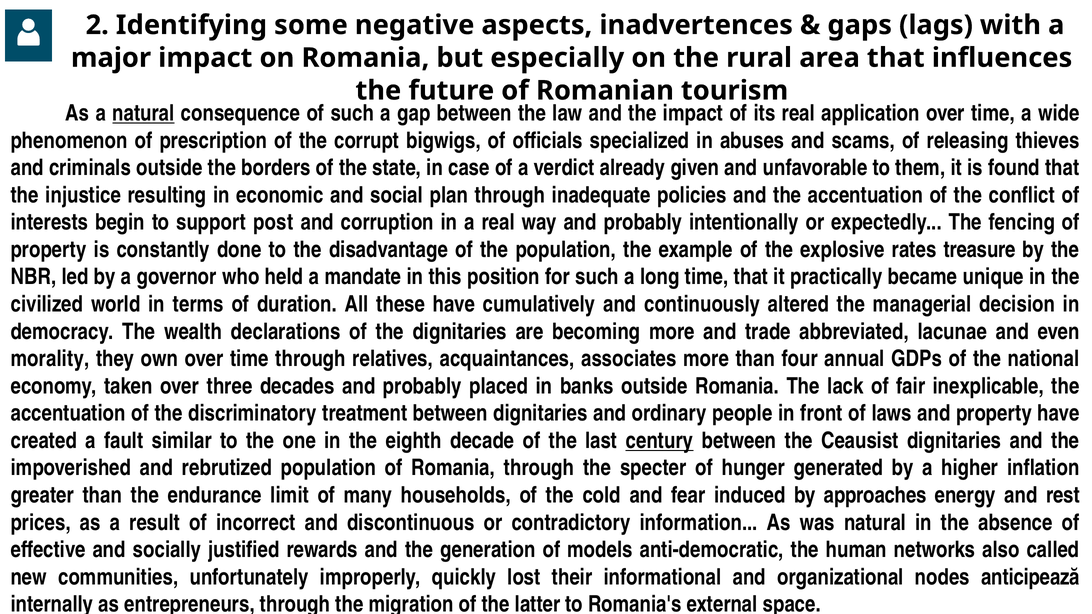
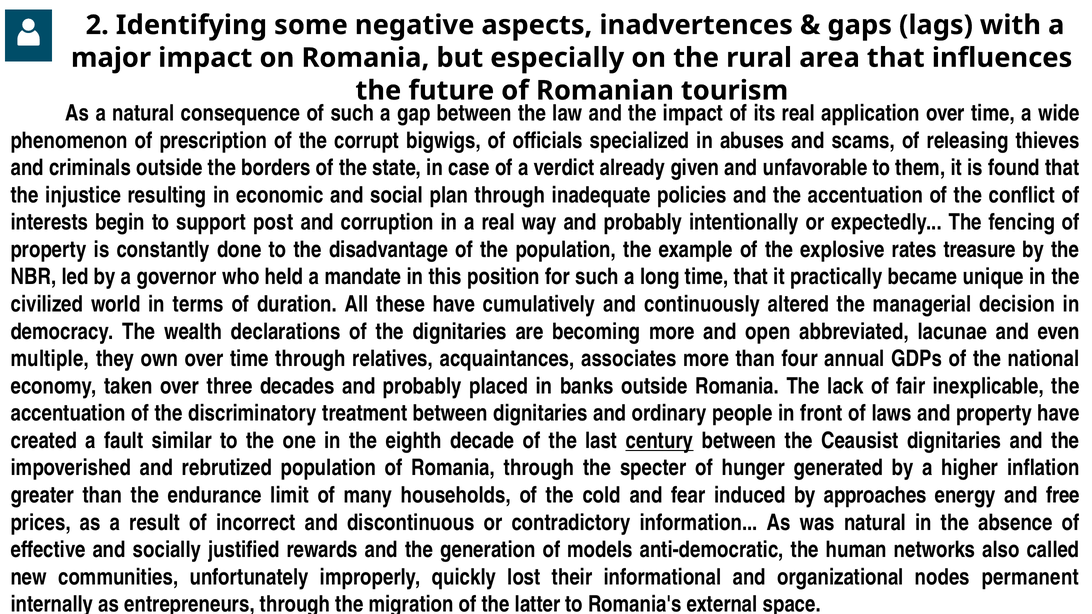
natural at (143, 113) underline: present -> none
trade: trade -> open
morality: morality -> multiple
rest: rest -> free
anticipează: anticipează -> permanent
